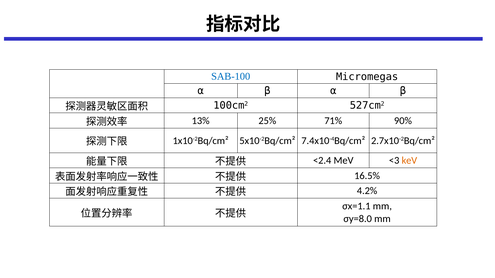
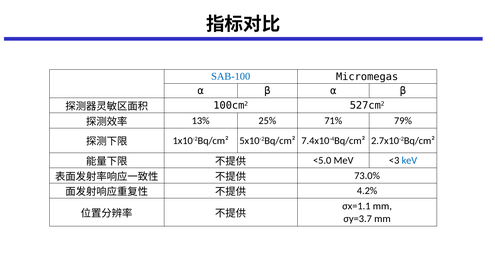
90%: 90% -> 79%
<2.4: <2.4 -> <5.0
keV colour: orange -> blue
16.5%: 16.5% -> 73.0%
σy=8.0: σy=8.0 -> σy=3.7
